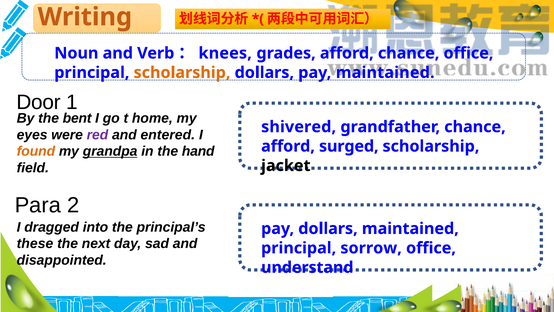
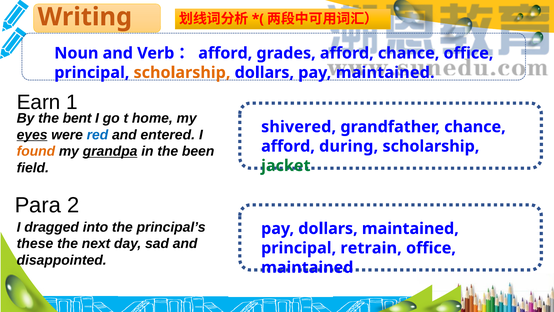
knees at (225, 53): knees -> afford
Door: Door -> Earn
eyes underline: none -> present
red colour: purple -> blue
surged: surged -> during
hand: hand -> been
jacket colour: black -> green
sorrow: sorrow -> retrain
understand at (307, 267): understand -> maintained
